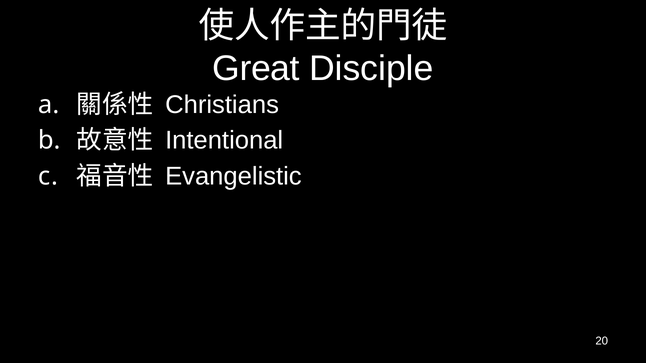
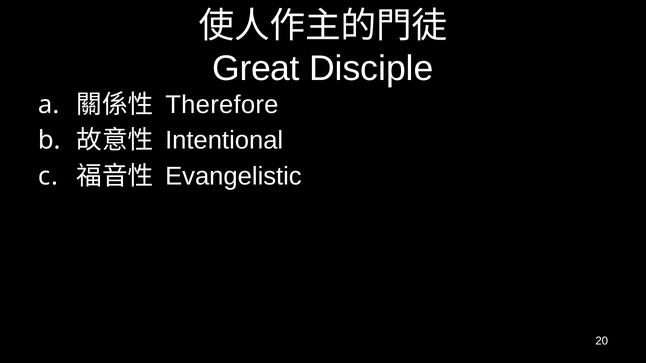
Christians: Christians -> Therefore
